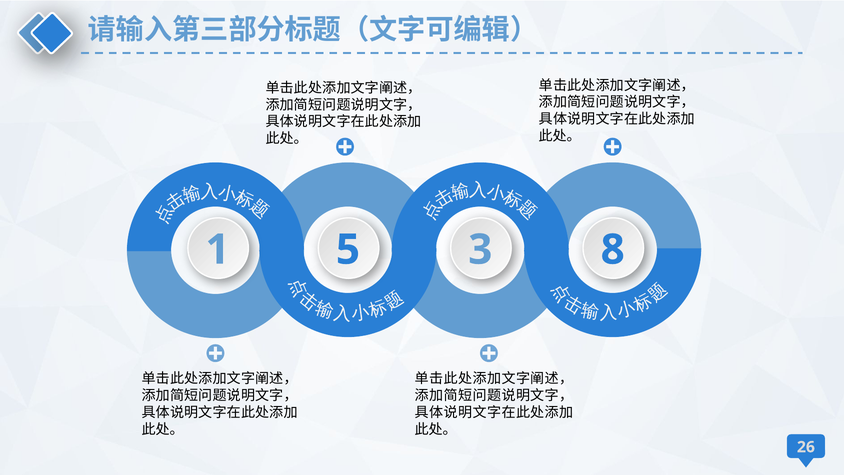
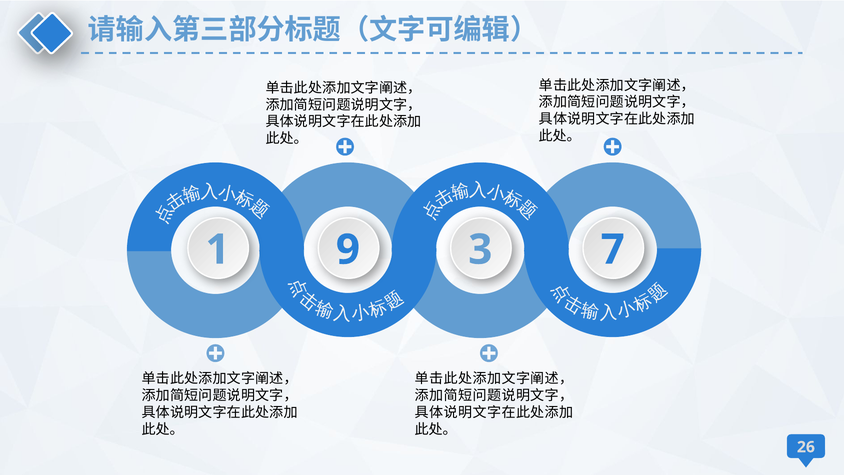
5: 5 -> 9
8: 8 -> 7
